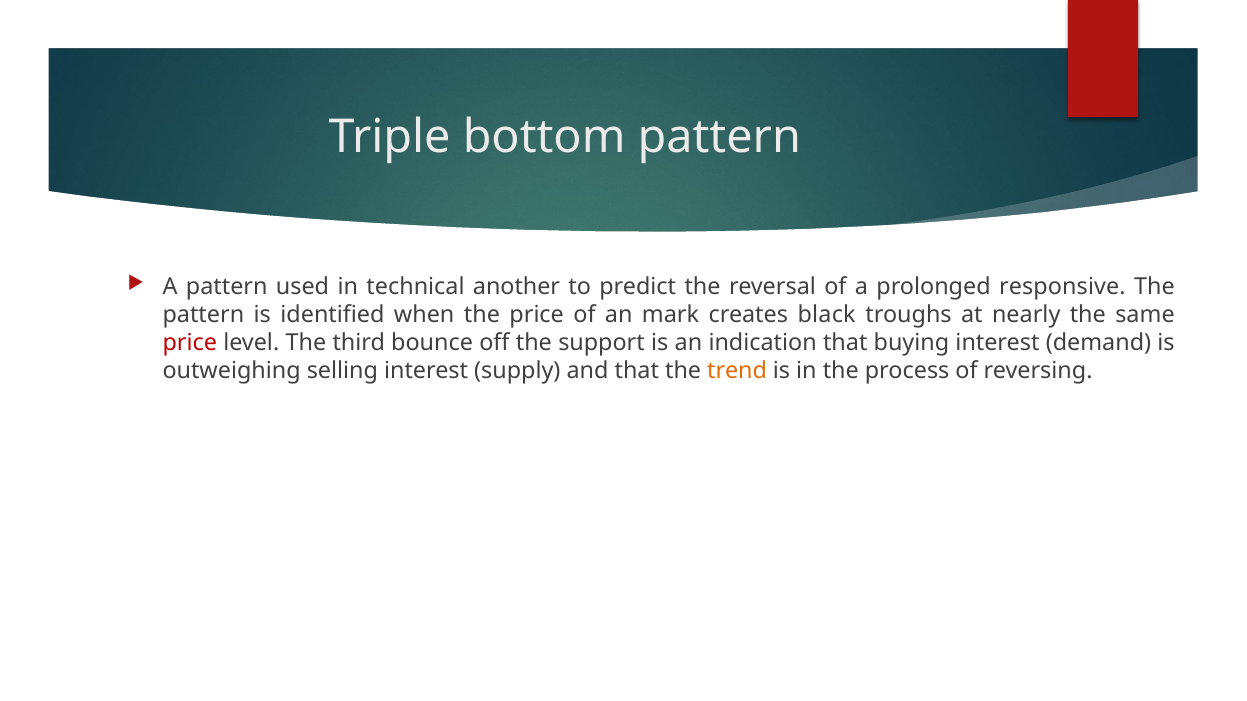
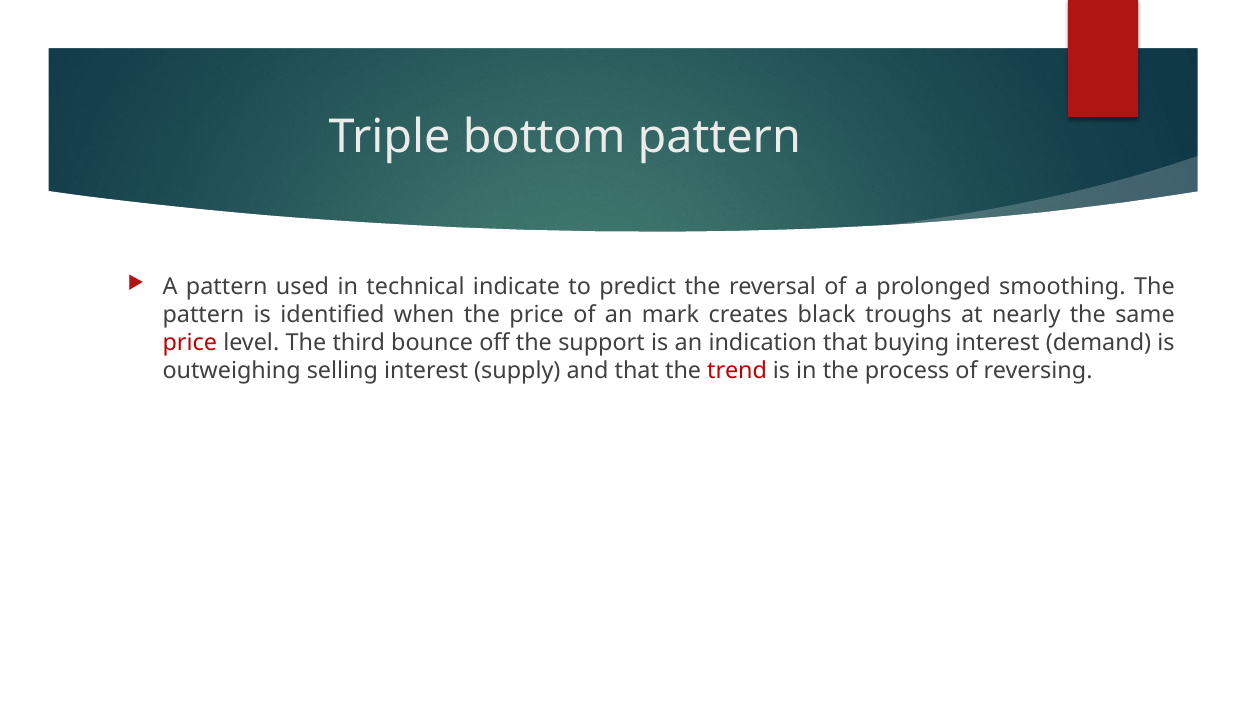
another: another -> indicate
responsive: responsive -> smoothing
trend colour: orange -> red
